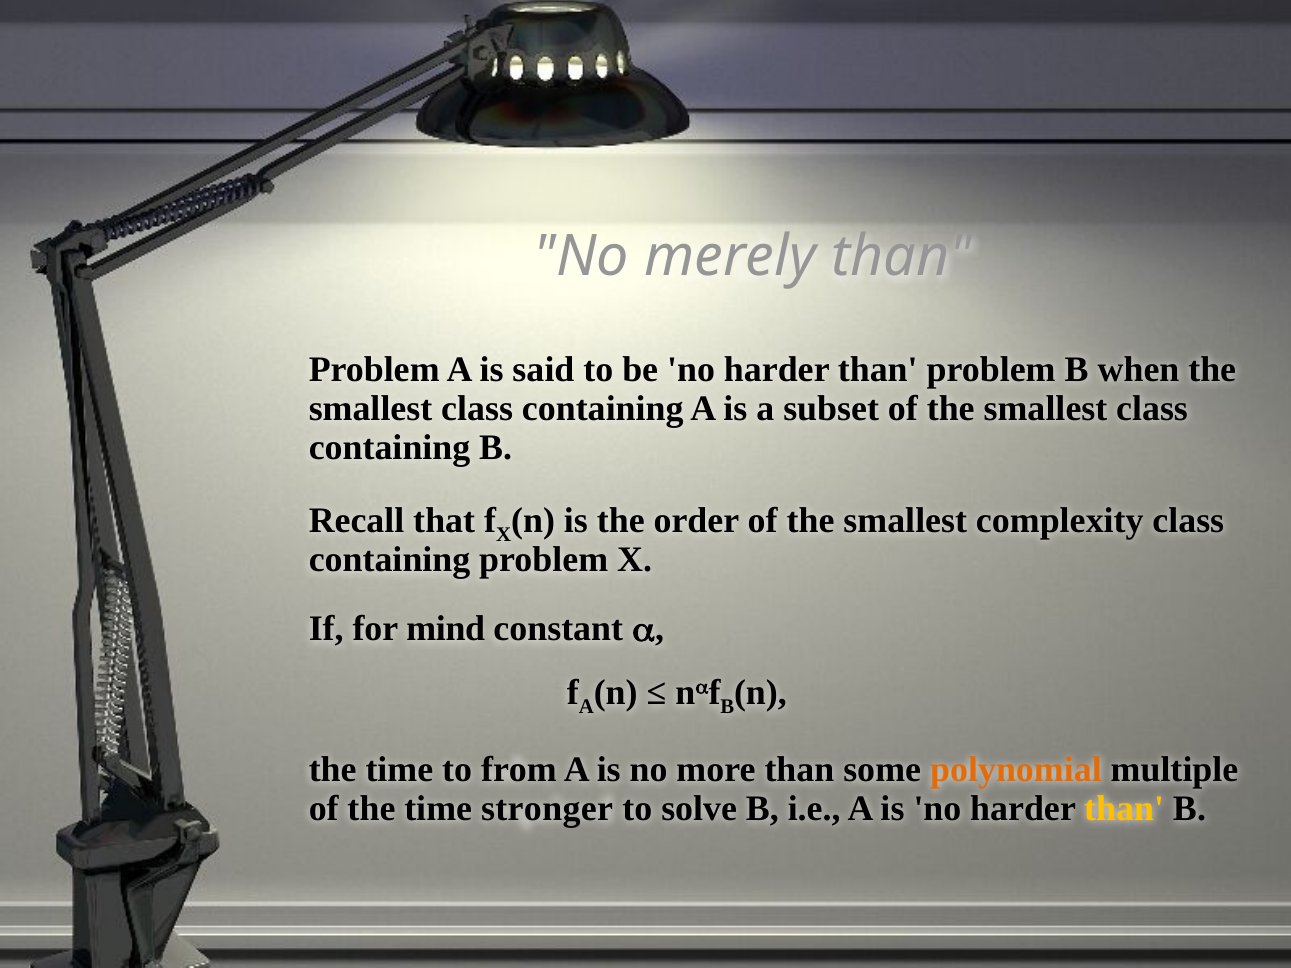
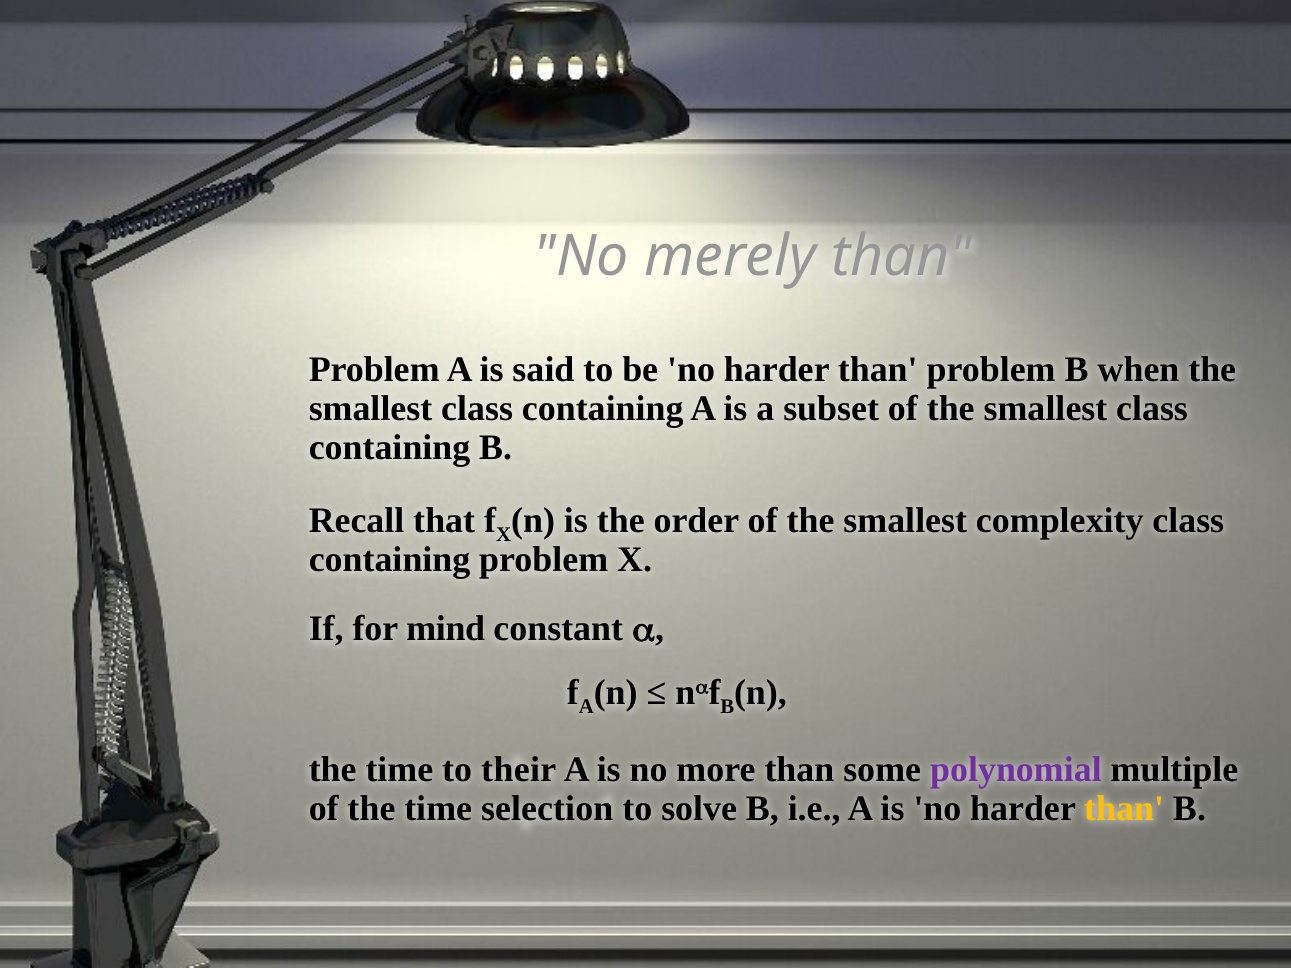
from: from -> their
polynomial colour: orange -> purple
stronger: stronger -> selection
